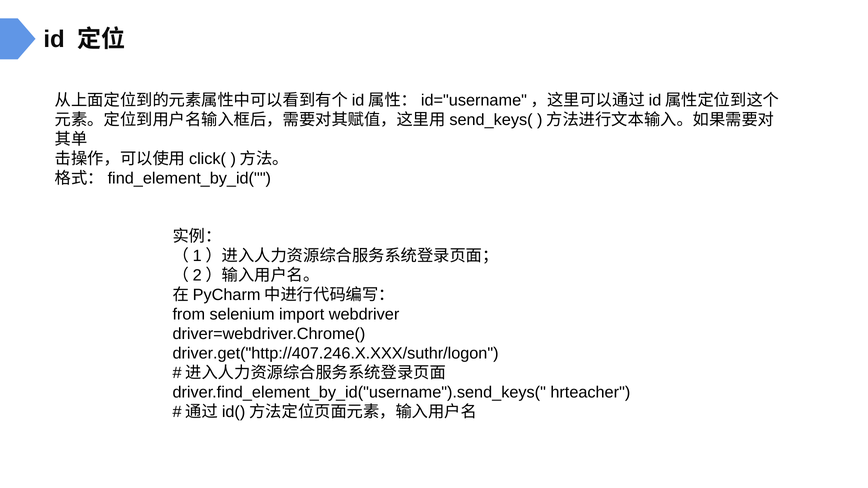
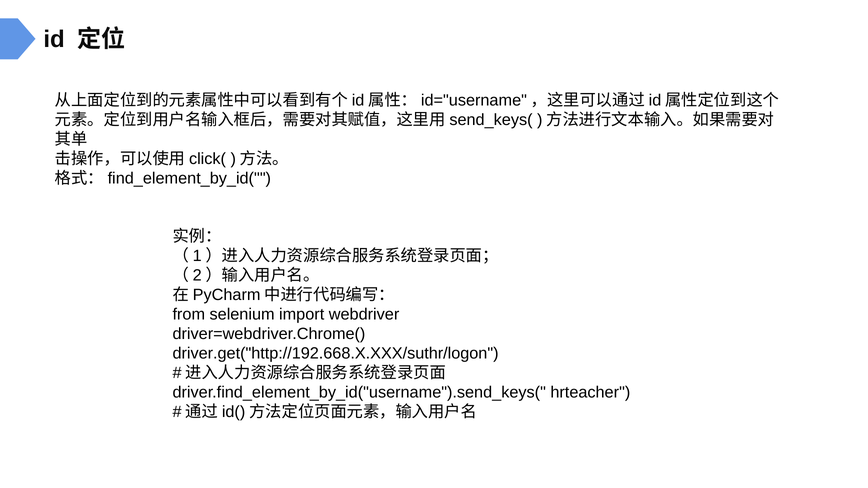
driver.get("http://407.246.X.XXX/suthr/logon: driver.get("http://407.246.X.XXX/suthr/logon -> driver.get("http://192.668.X.XXX/suthr/logon
